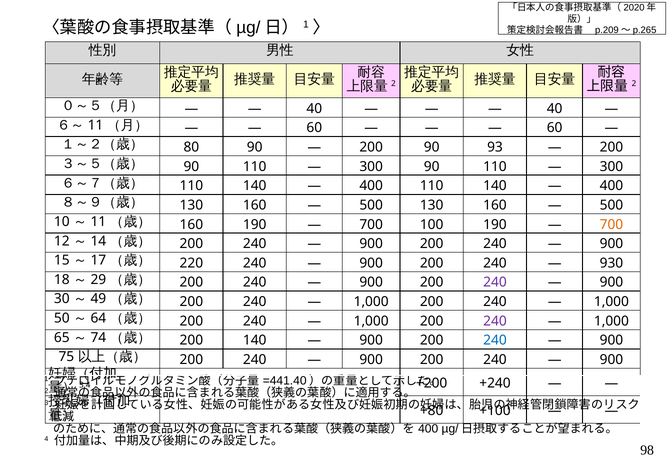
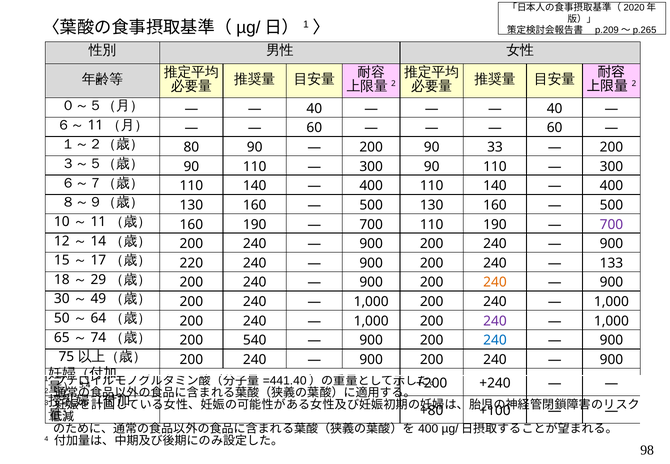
93: 93 -> 33
700 100: 100 -> 110
700 at (611, 224) colour: orange -> purple
930: 930 -> 133
240 at (495, 282) colour: purple -> orange
200 140: 140 -> 540
